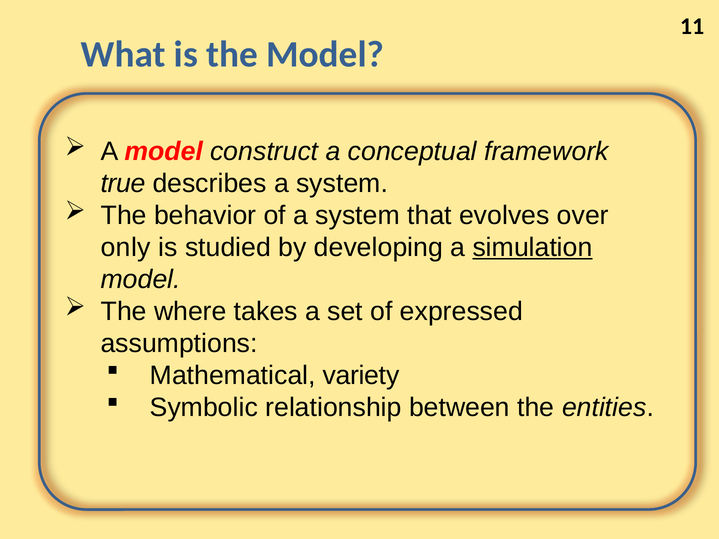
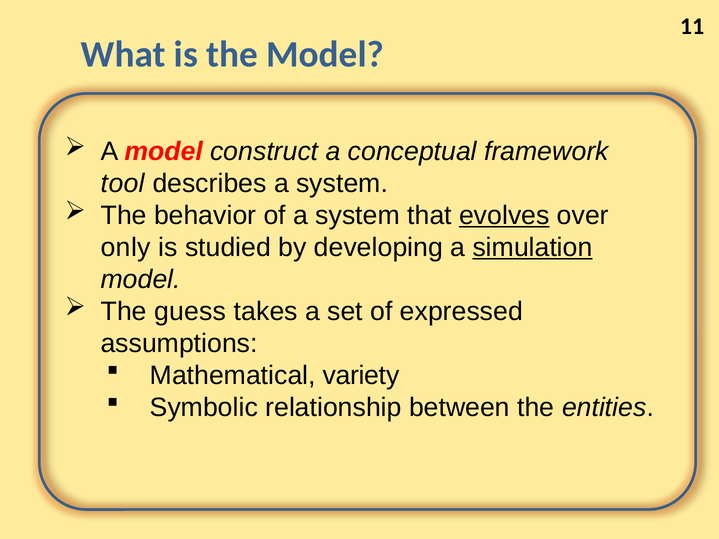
true: true -> tool
evolves underline: none -> present
where: where -> guess
